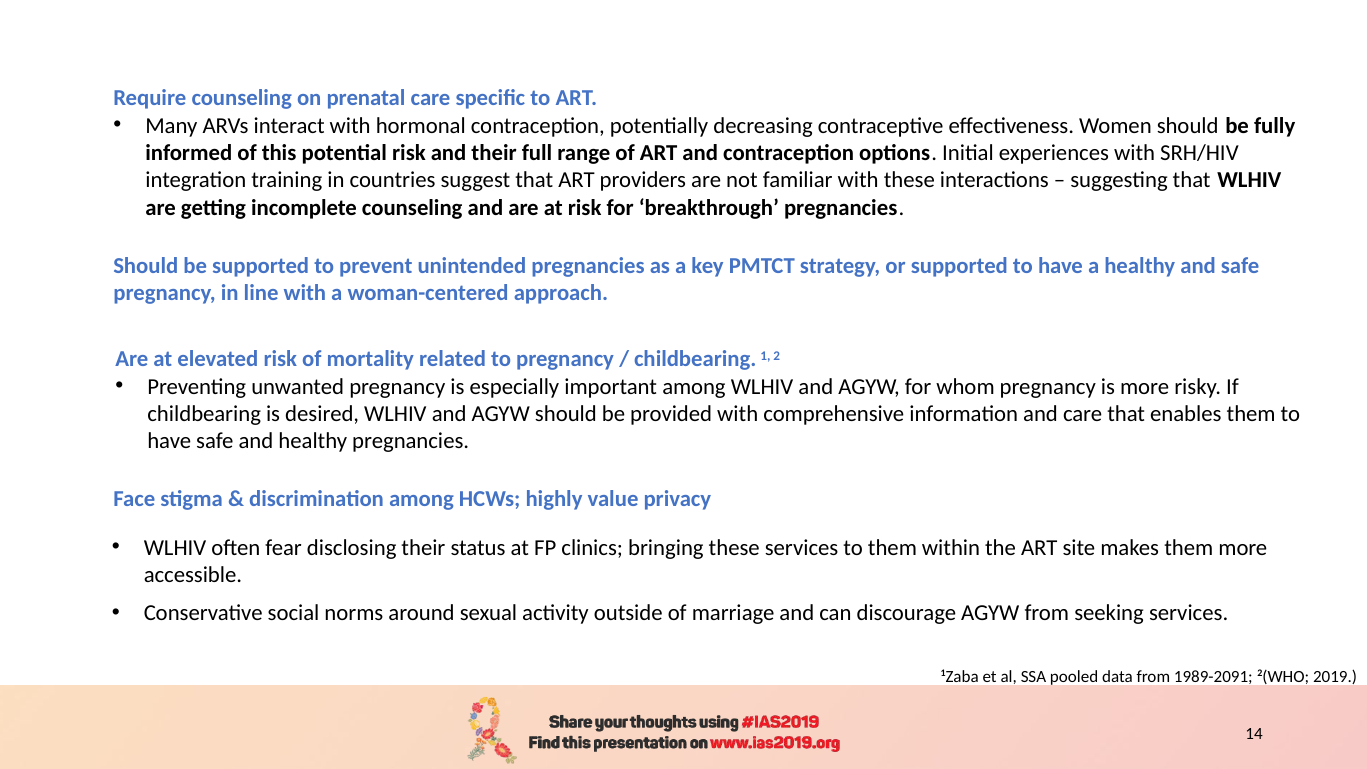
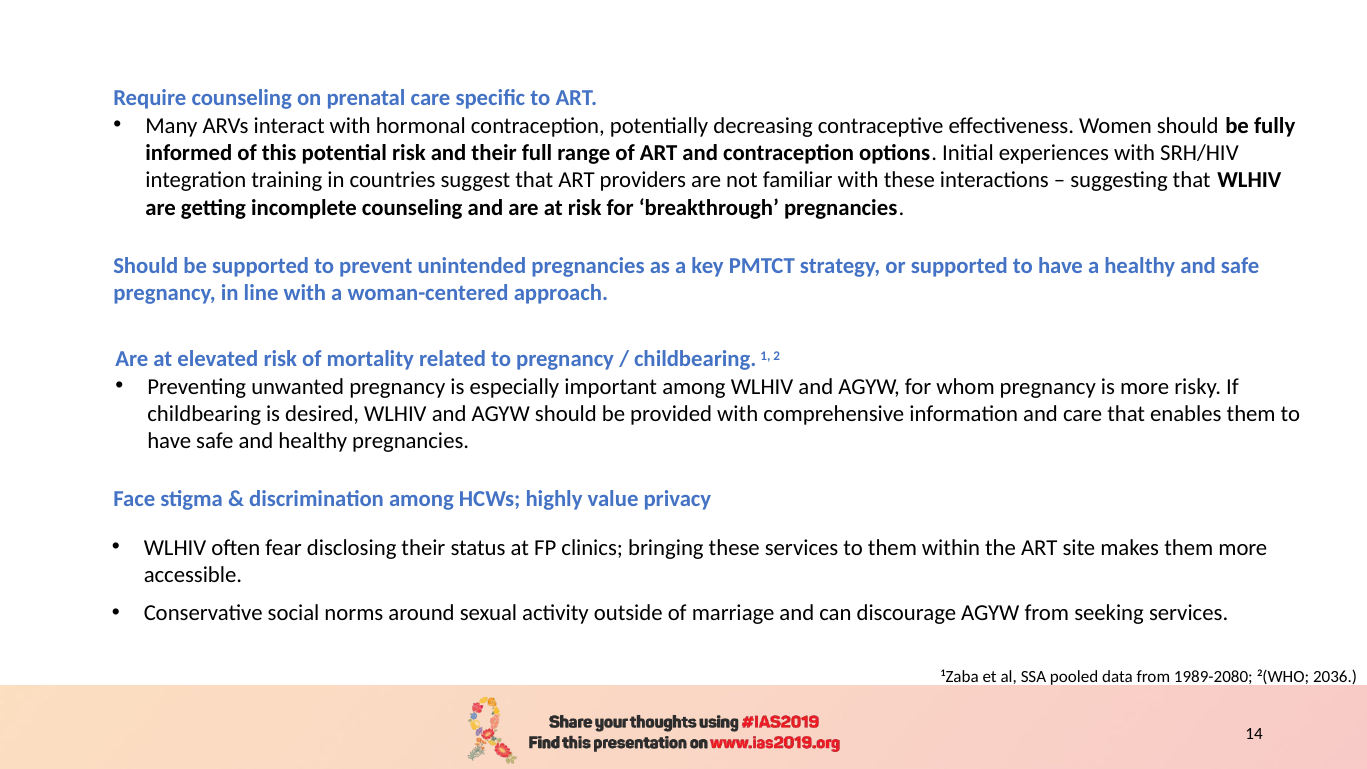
1989-2091: 1989-2091 -> 1989-2080
2019: 2019 -> 2036
